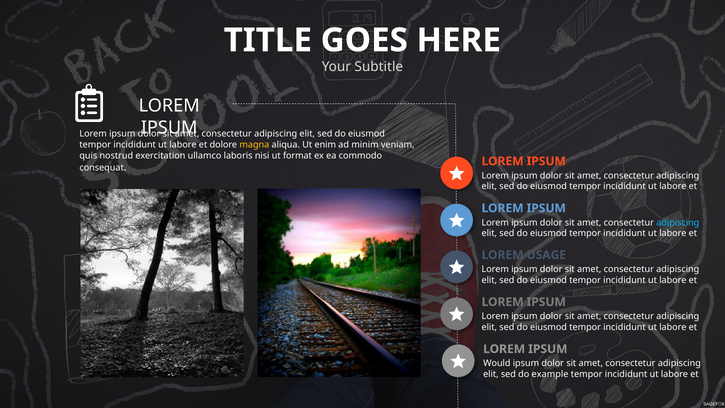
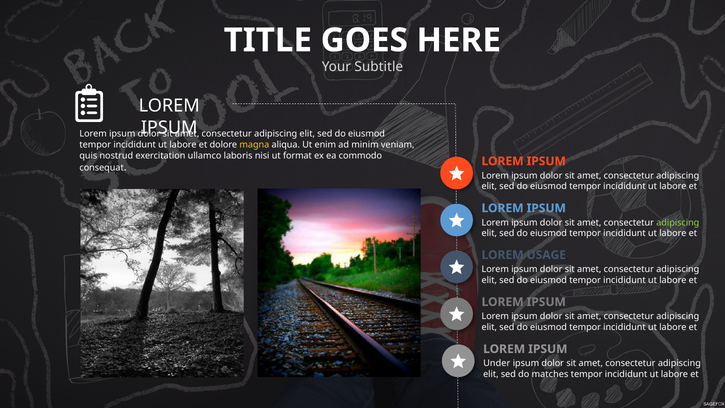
adipiscing at (678, 222) colour: light blue -> light green
Would: Would -> Under
example: example -> matches
